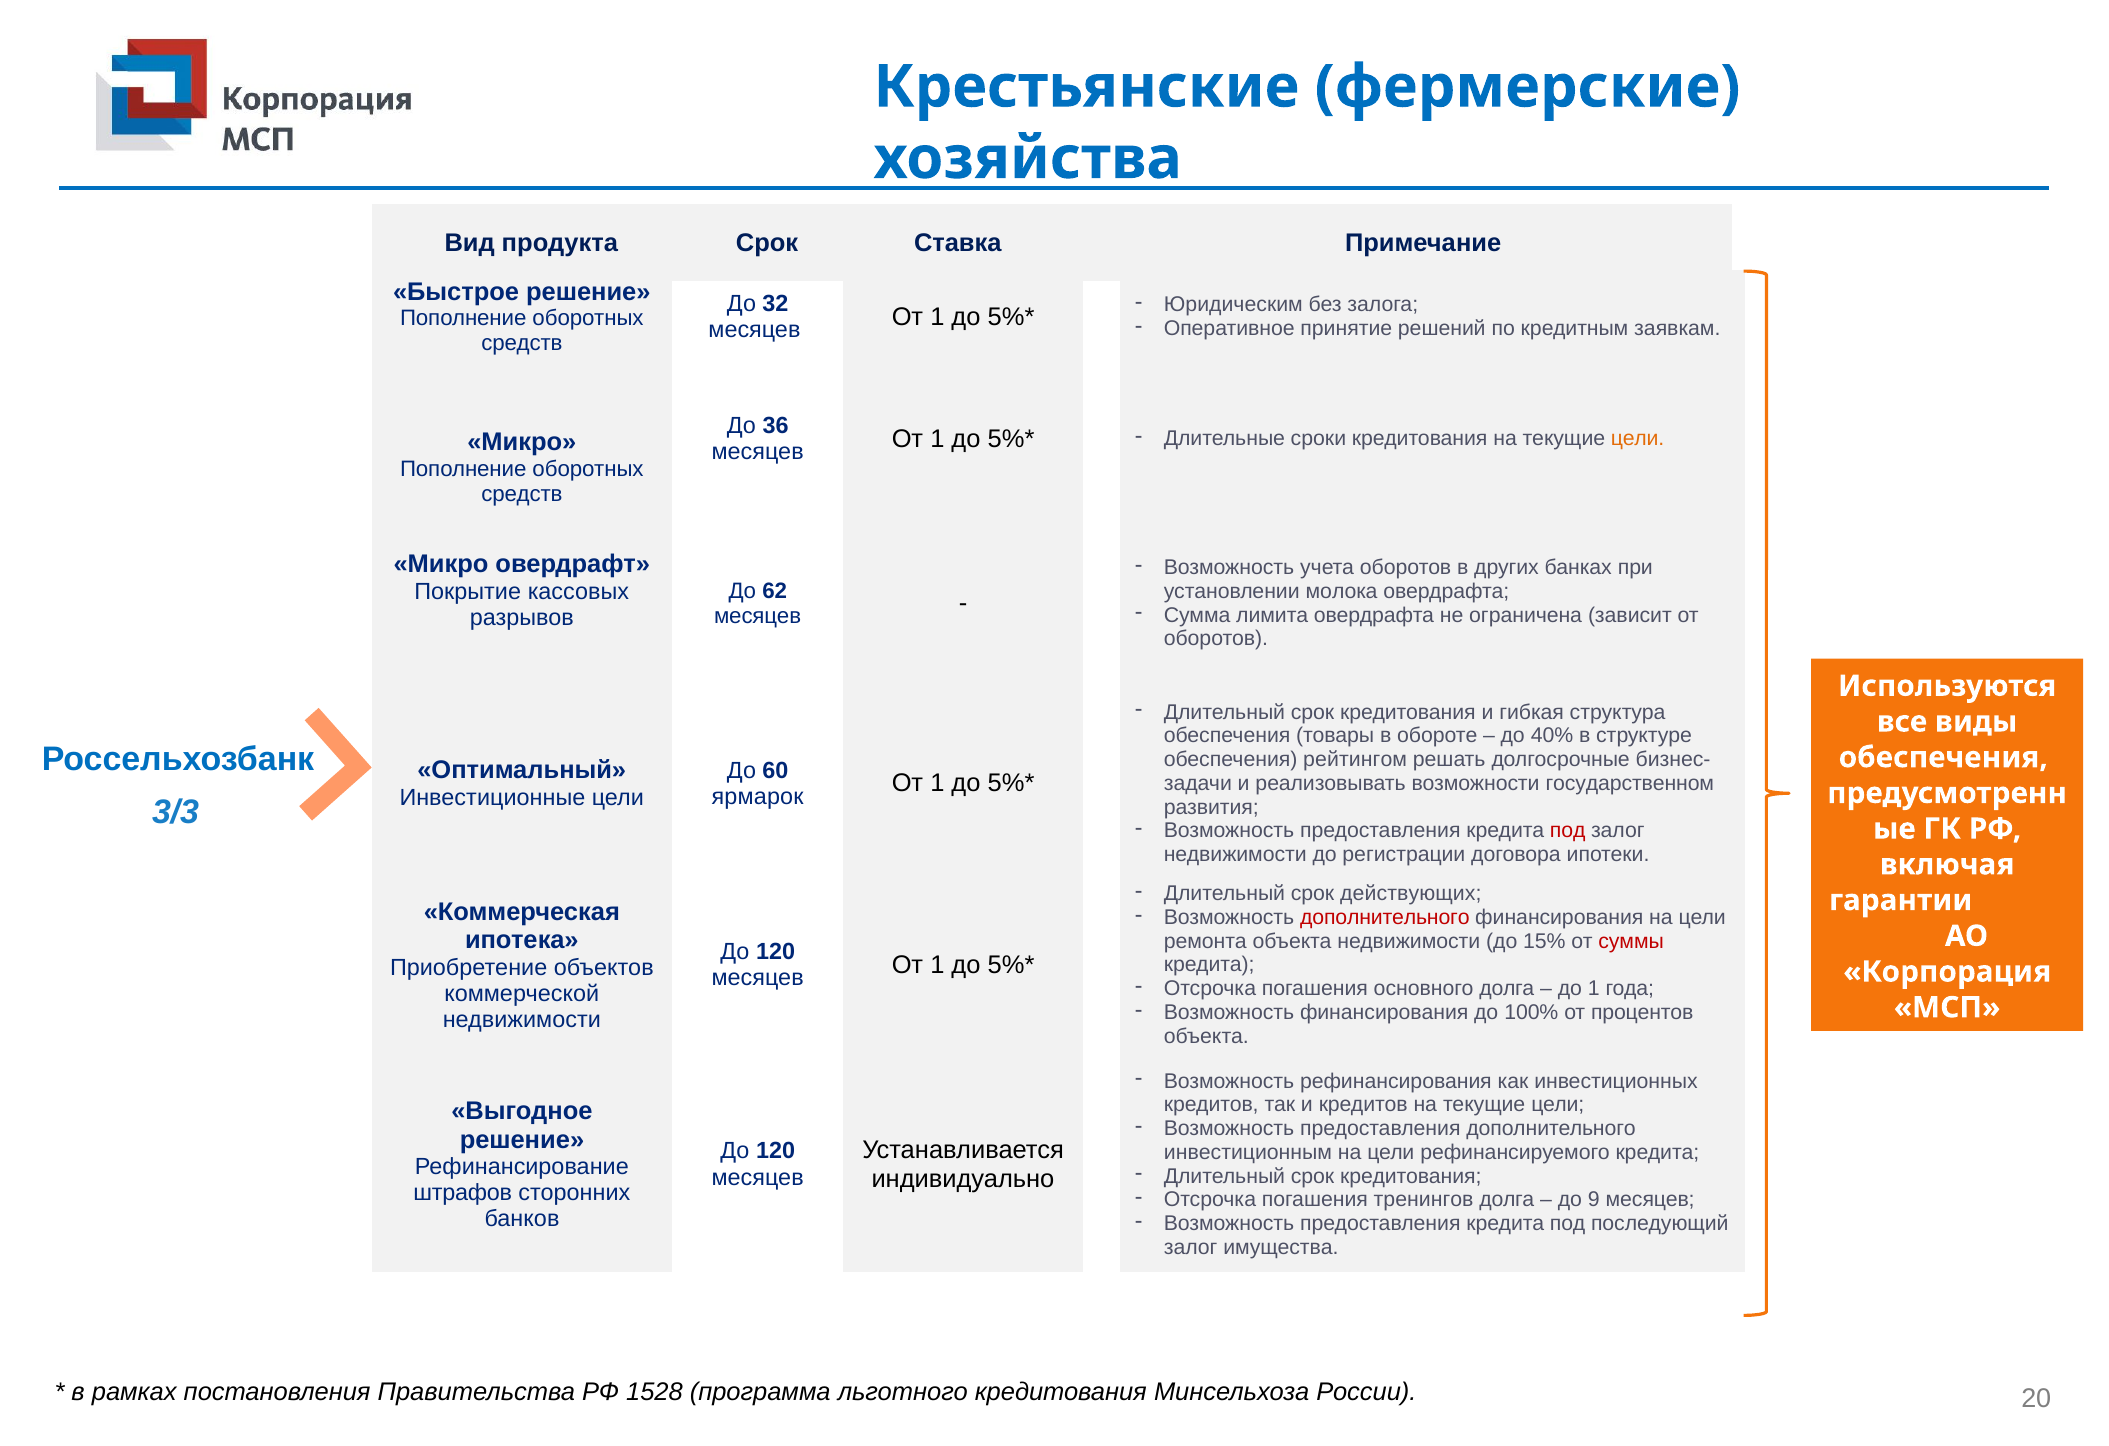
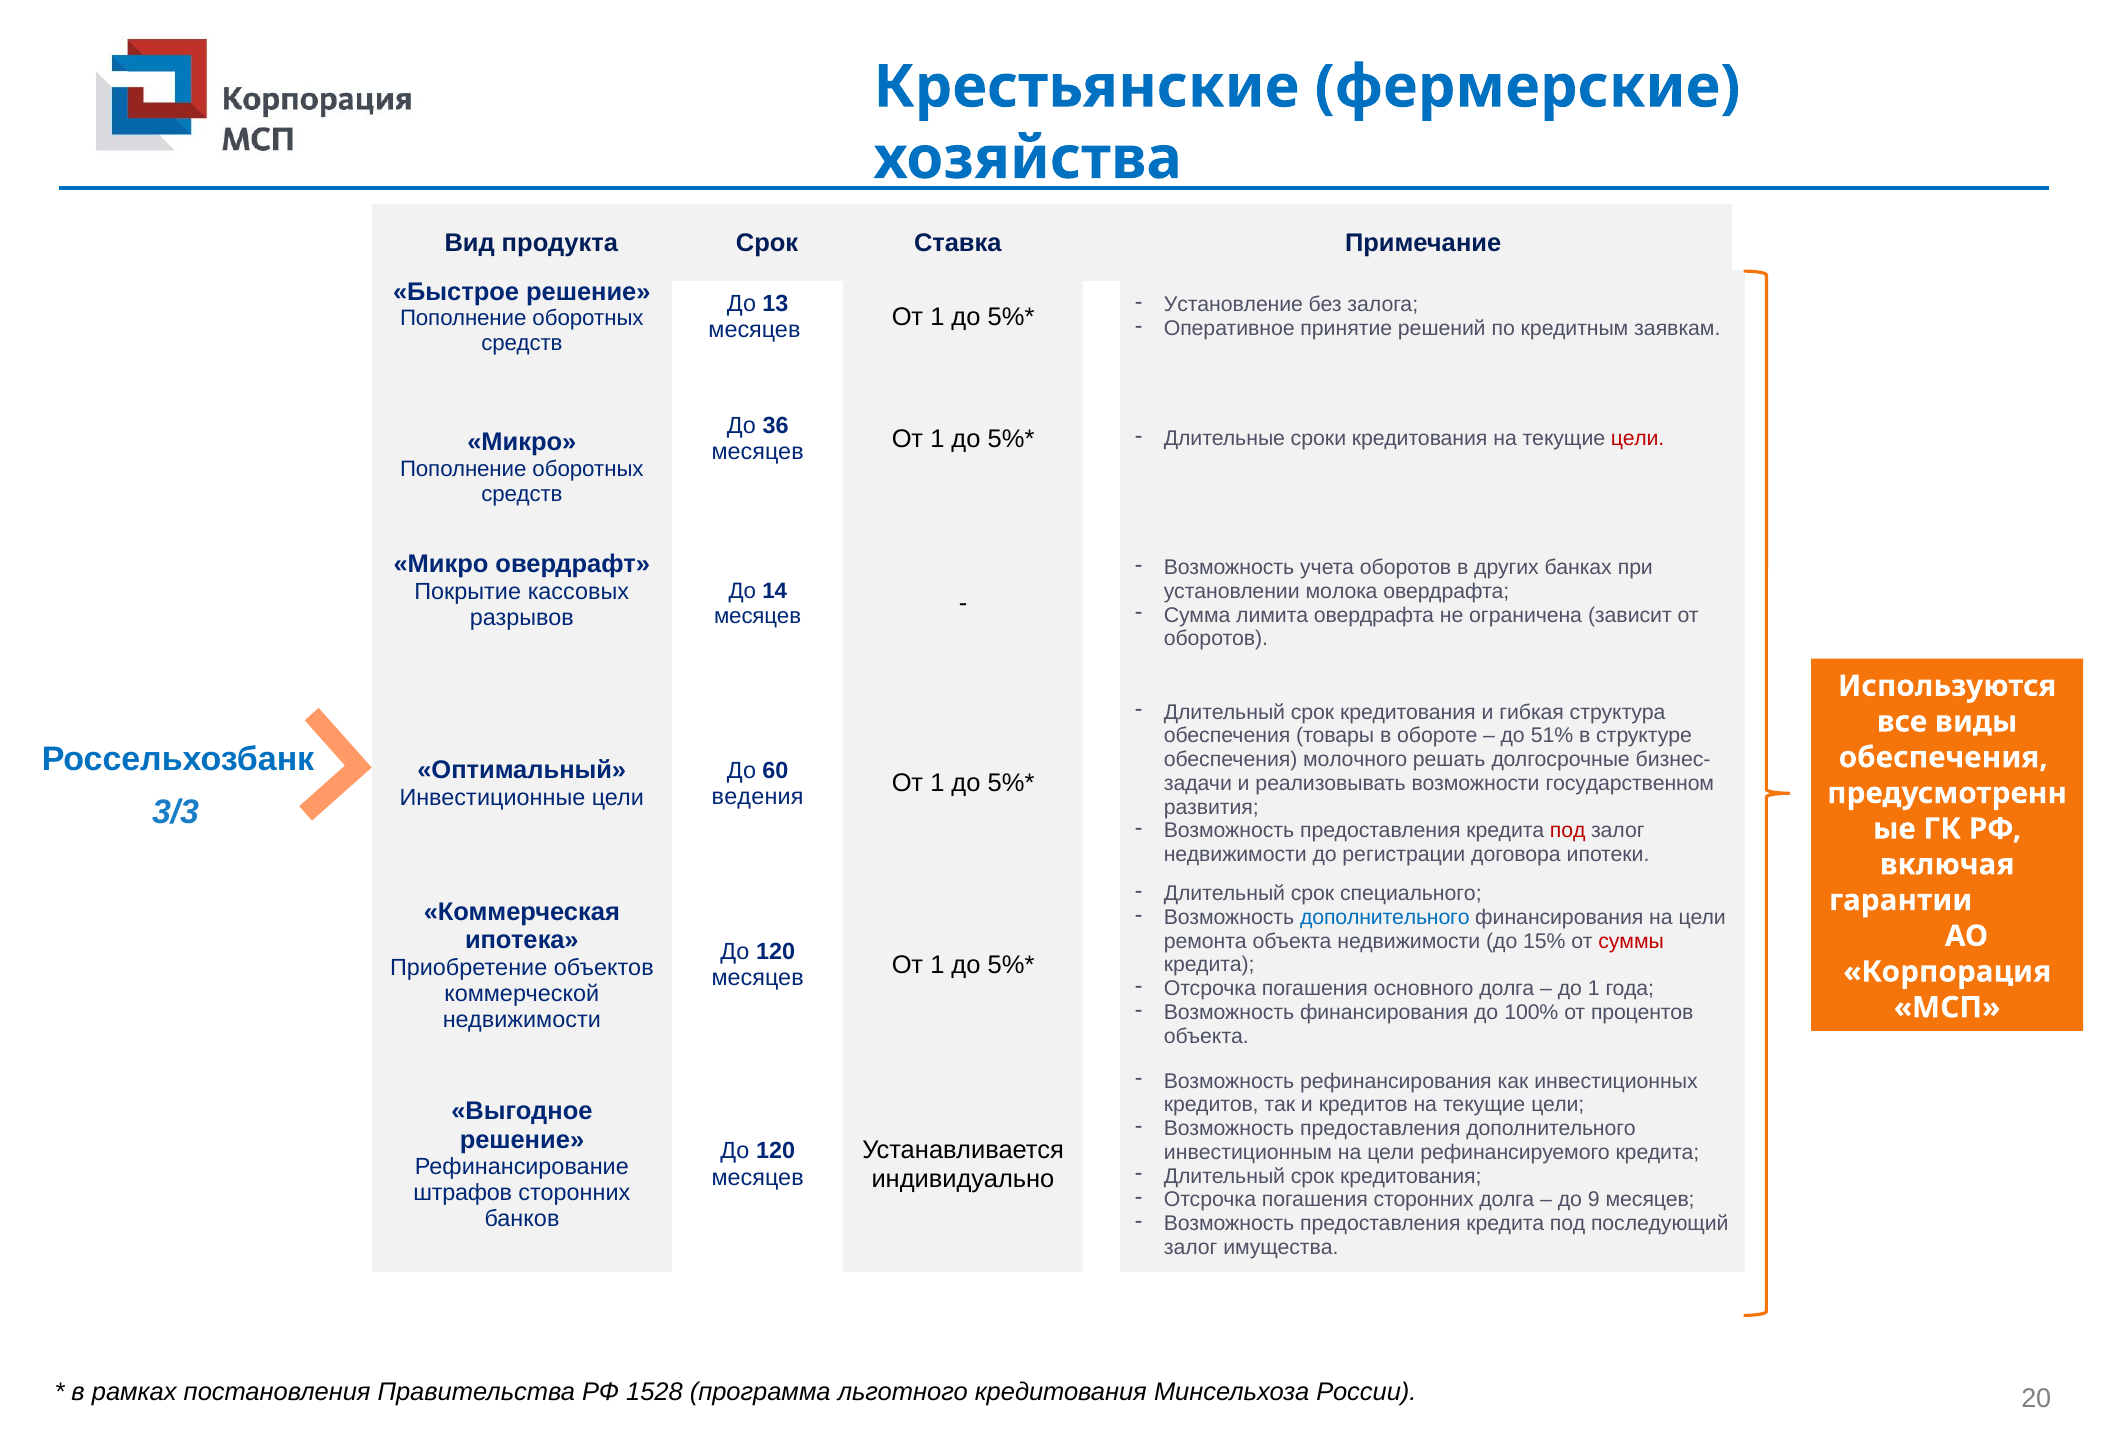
32: 32 -> 13
Юридическим: Юридическим -> Установление
цели at (1638, 439) colour: orange -> red
62: 62 -> 14
40%: 40% -> 51%
рейтингом: рейтингом -> молочного
ярмарок: ярмарок -> ведения
действующих: действующих -> специального
дополнительного at (1385, 918) colour: red -> blue
погашения тренингов: тренингов -> сторонних
